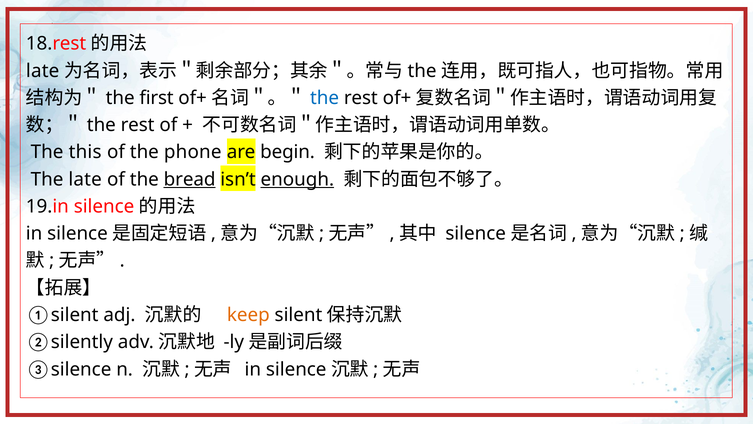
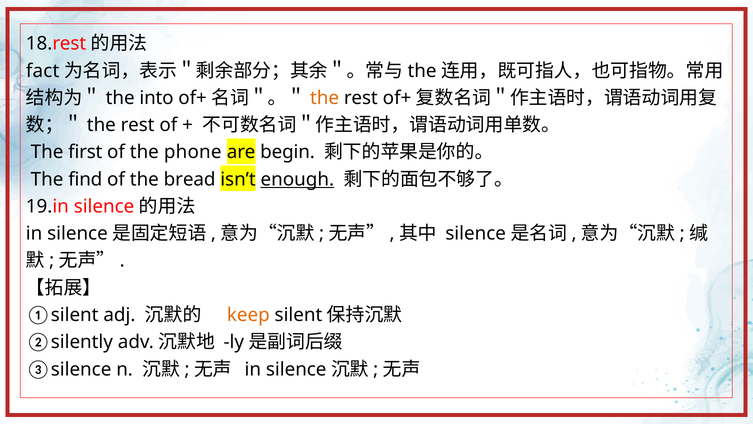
late at (43, 71): late -> fact
first: first -> into
the at (325, 98) colour: blue -> orange
this: this -> first
The late: late -> find
bread underline: present -> none
